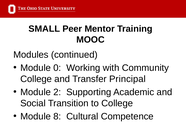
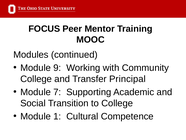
SMALL: SMALL -> FOCUS
0: 0 -> 9
2: 2 -> 7
8: 8 -> 1
